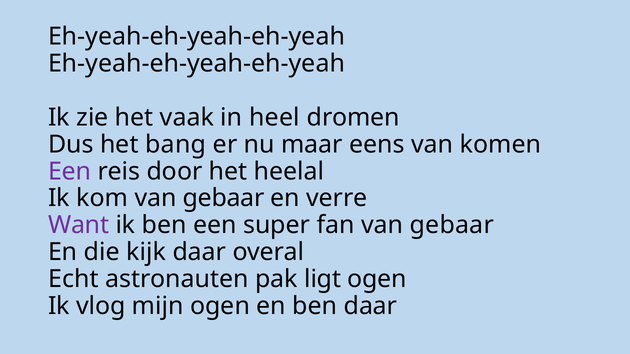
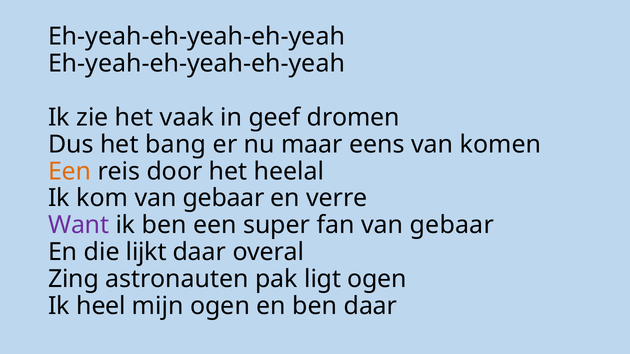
heel: heel -> geef
Een at (70, 171) colour: purple -> orange
kijk: kijk -> lijkt
Echt: Echt -> Zing
vlog: vlog -> heel
